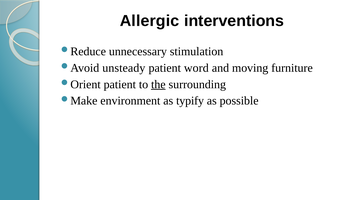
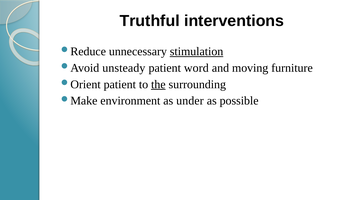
Allergic: Allergic -> Truthful
stimulation underline: none -> present
typify: typify -> under
